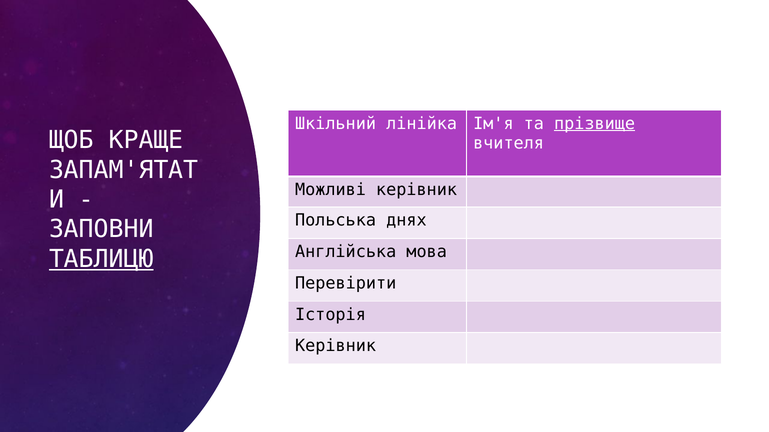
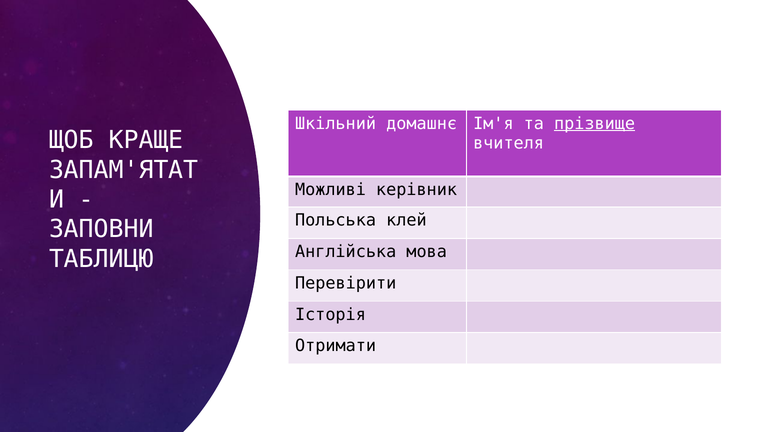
лінійка: лінійка -> домашнє
днях: днях -> клей
ТАБЛИЦЮ underline: present -> none
Керівник at (336, 346): Керівник -> Отримати
